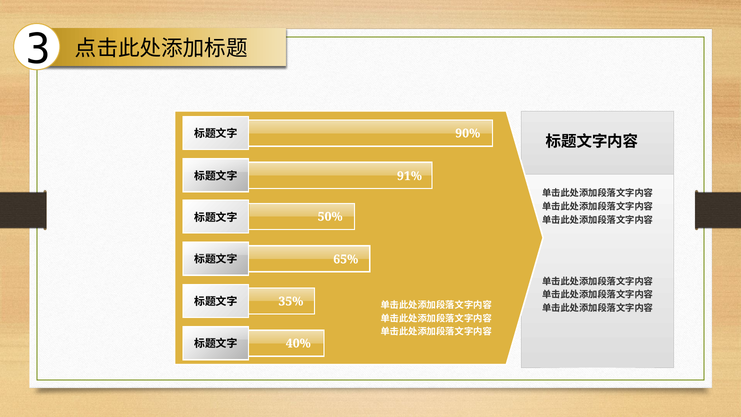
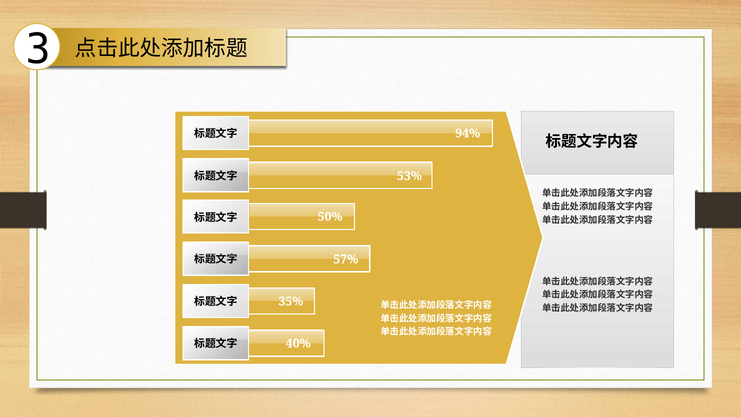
90%: 90% -> 94%
91%: 91% -> 53%
65%: 65% -> 57%
